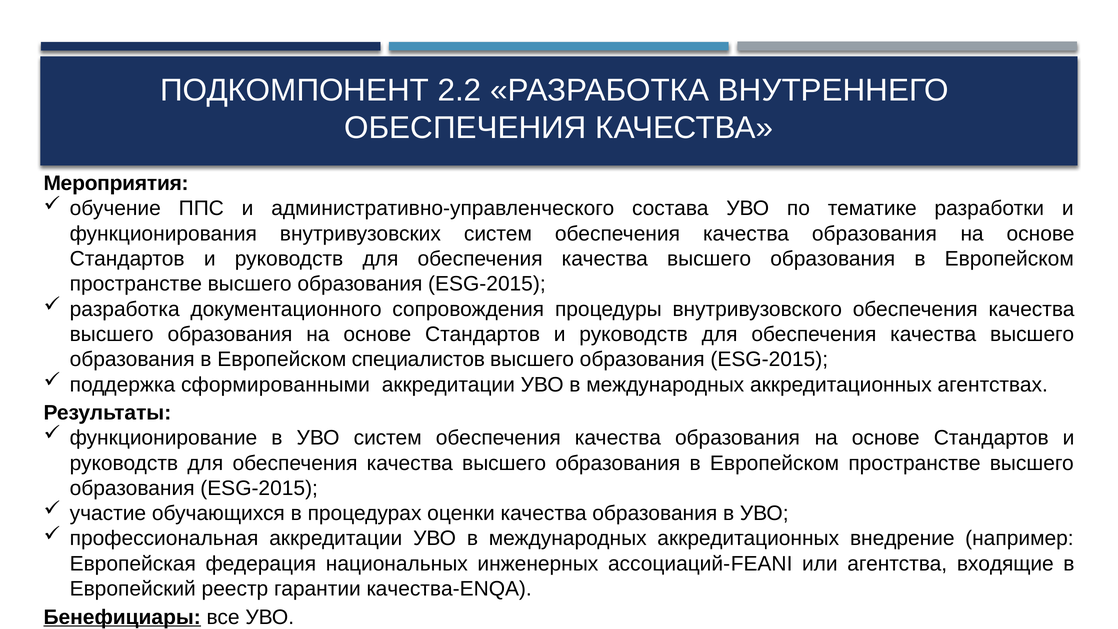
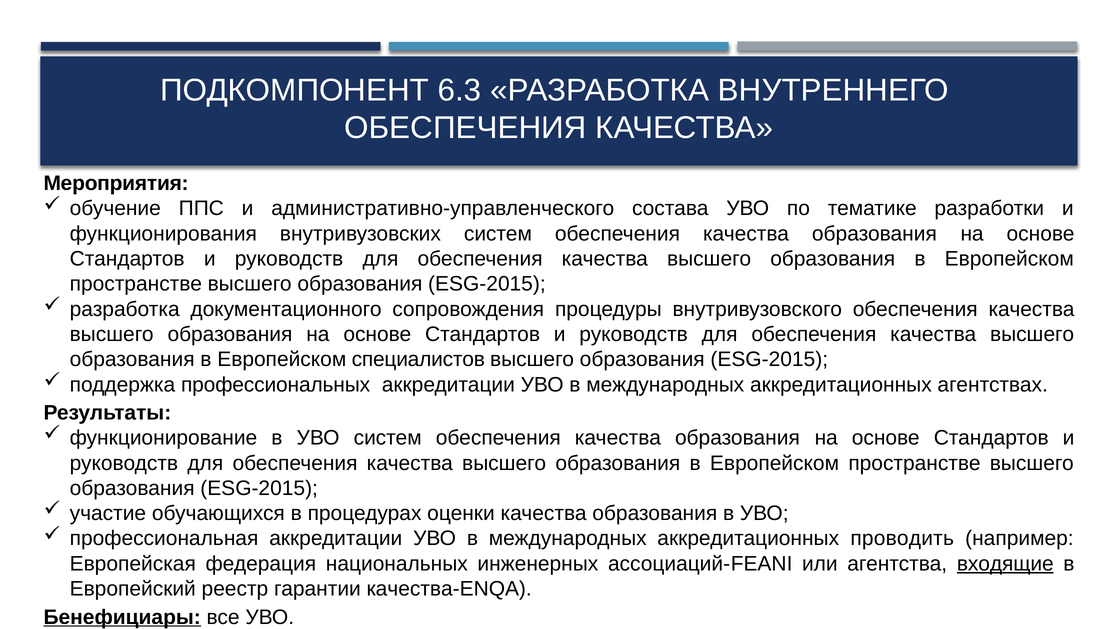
2.2: 2.2 -> 6.3
сформированными: сформированными -> профессиональных
внедрение: внедрение -> проводить
входящие underline: none -> present
